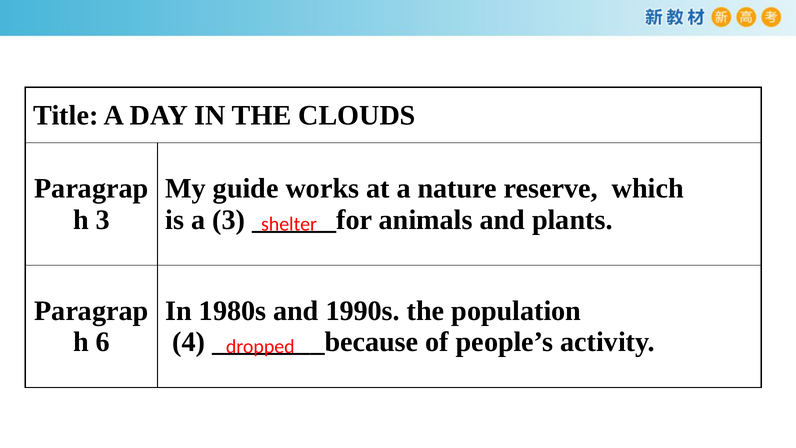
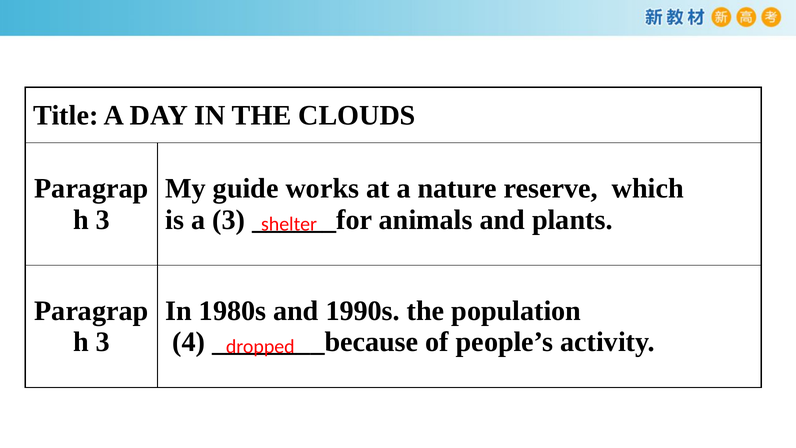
6 at (103, 342): 6 -> 3
